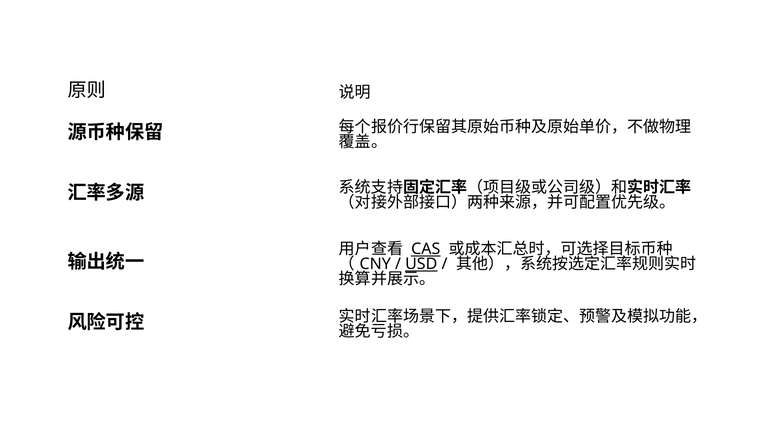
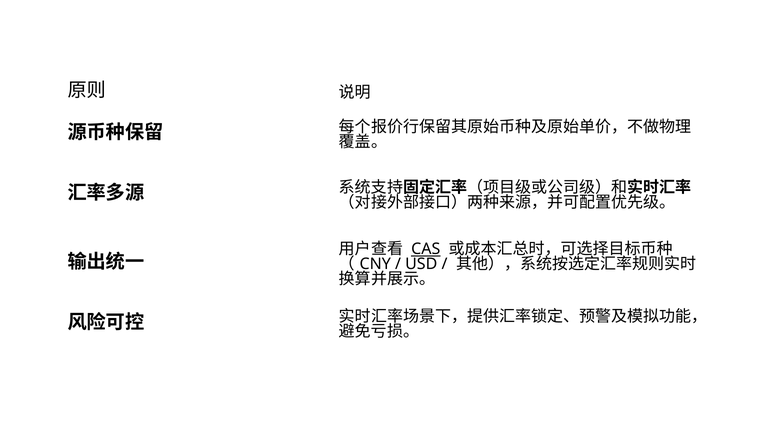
USD underline: present -> none
